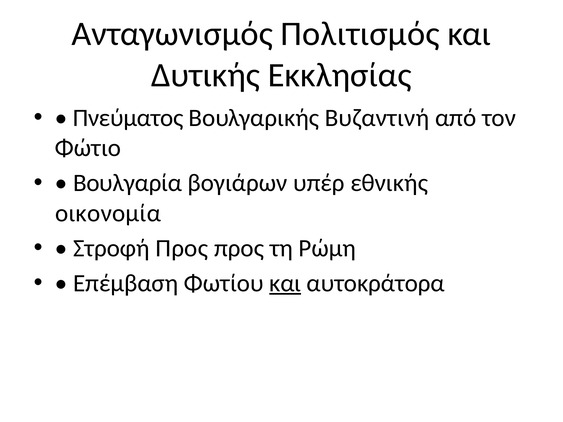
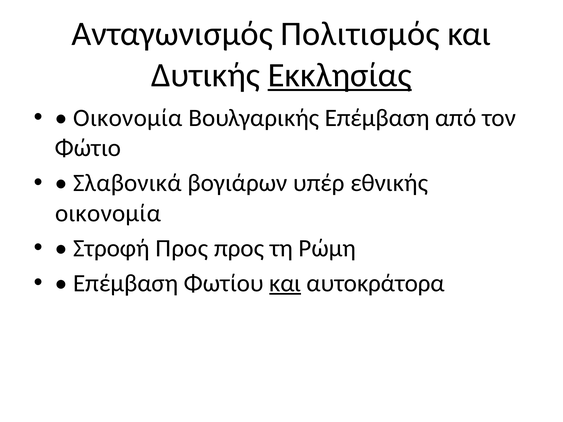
Εκκλησίας underline: none -> present
Πνεύματος at (128, 118): Πνεύματος -> Οικονομία
Βουλγαρικής Βυζαντινή: Βυζαντινή -> Επέμβαση
Βουλγαρία: Βουλγαρία -> Σλαβονικά
